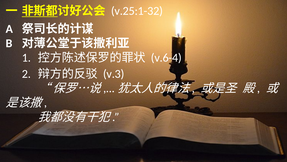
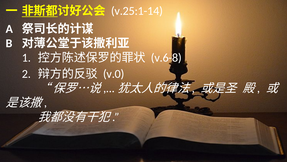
v.25:1-32: v.25:1-32 -> v.25:1-14
v.6-4: v.6-4 -> v.6-8
v.3: v.3 -> v.0
